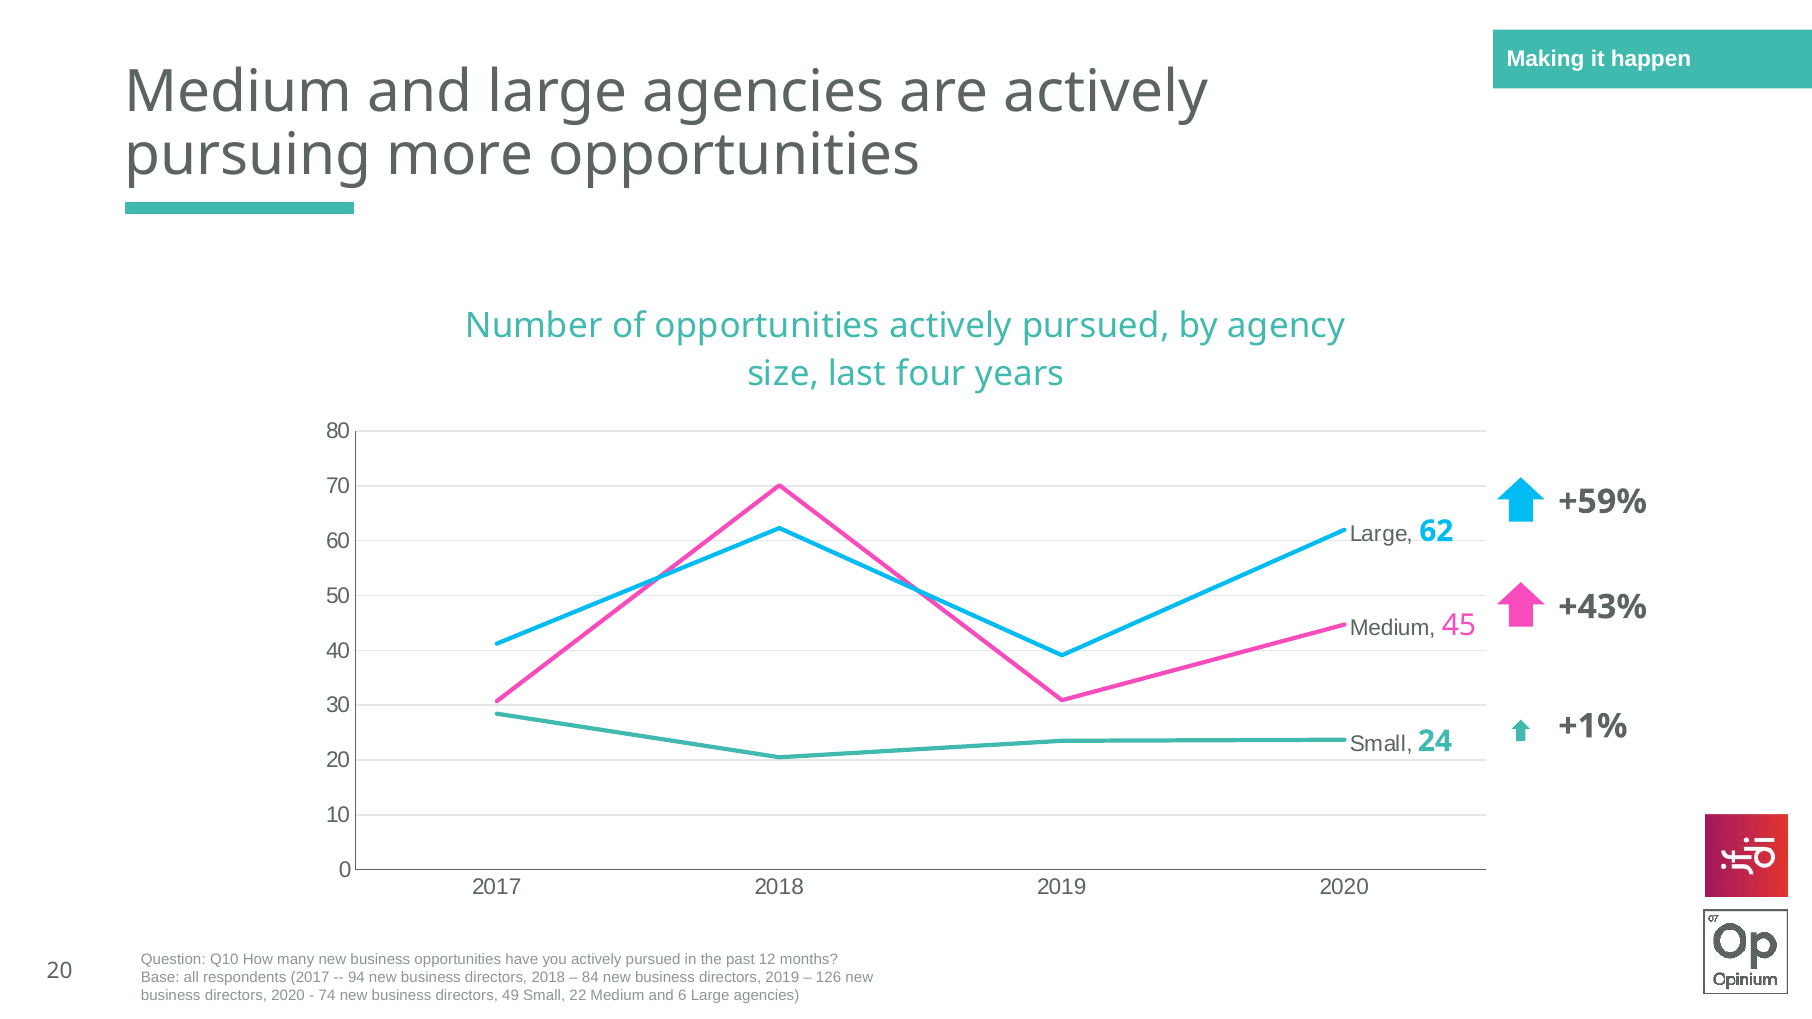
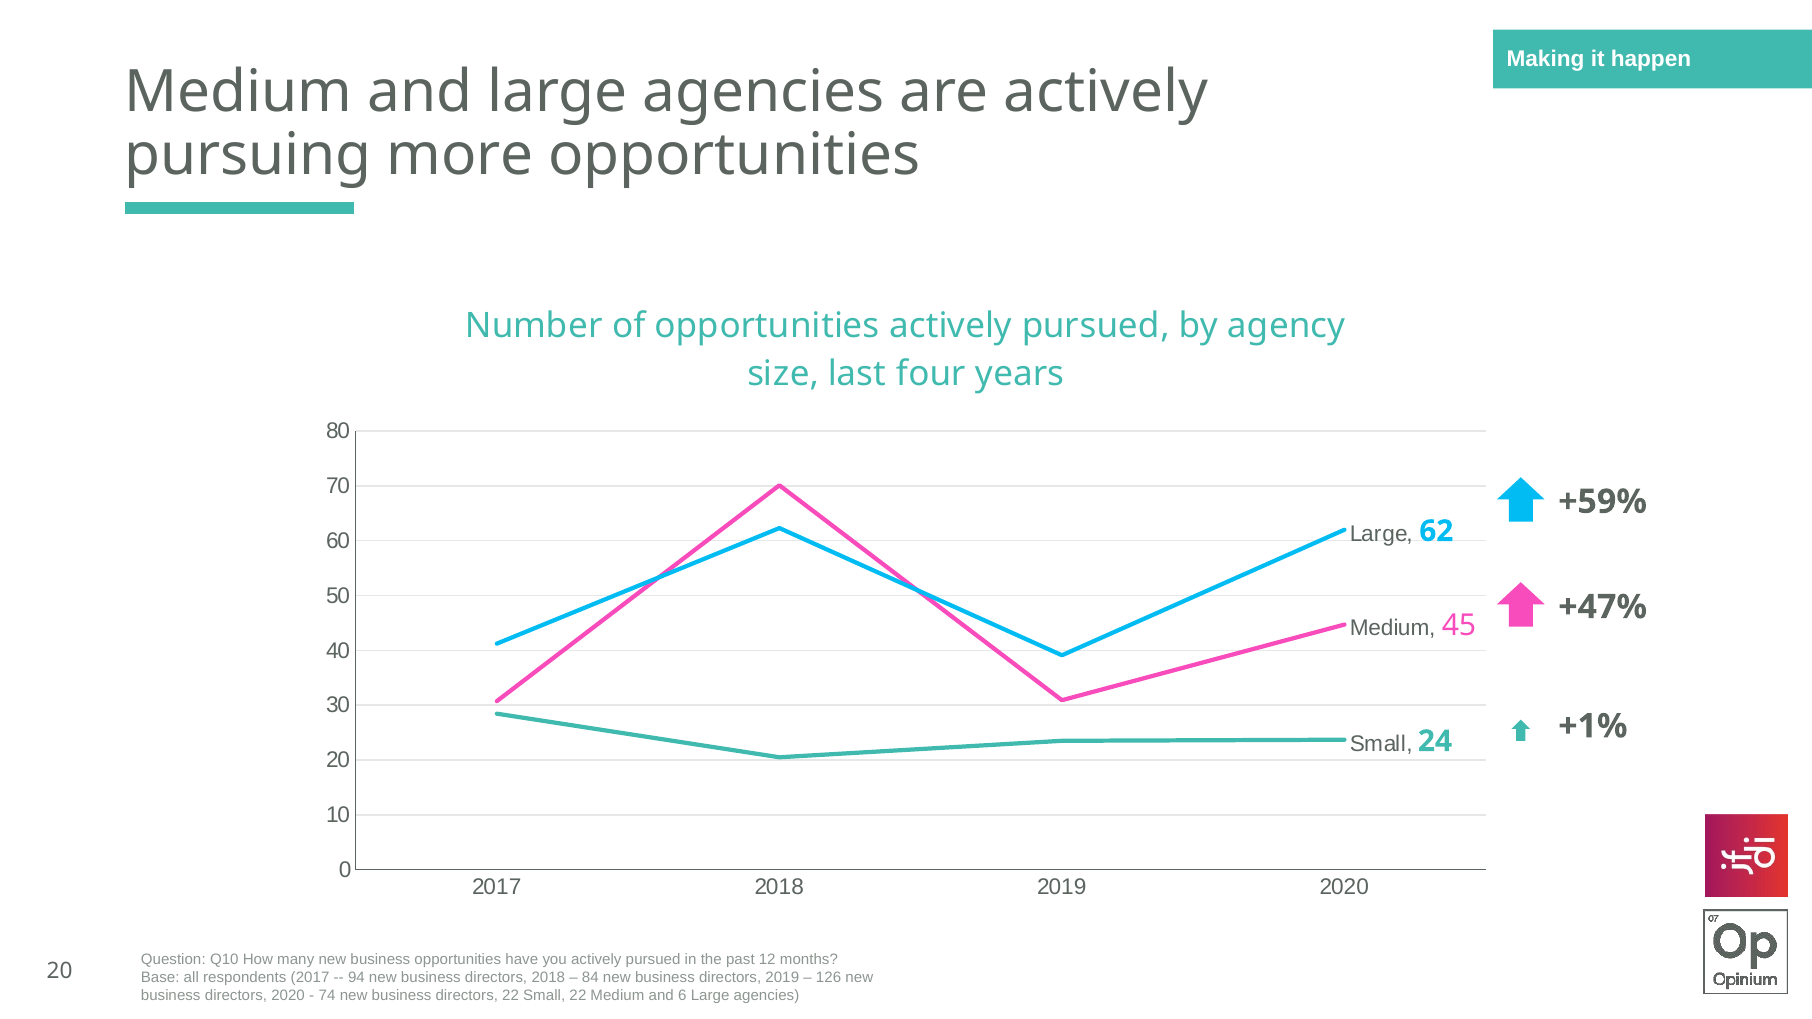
+43%: +43% -> +47%
directors 49: 49 -> 22
